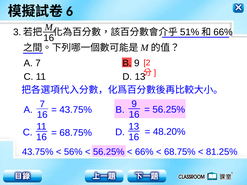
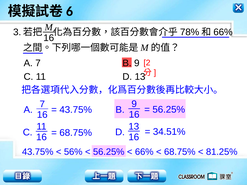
51%: 51% -> 78%
48.20%: 48.20% -> 34.51%
